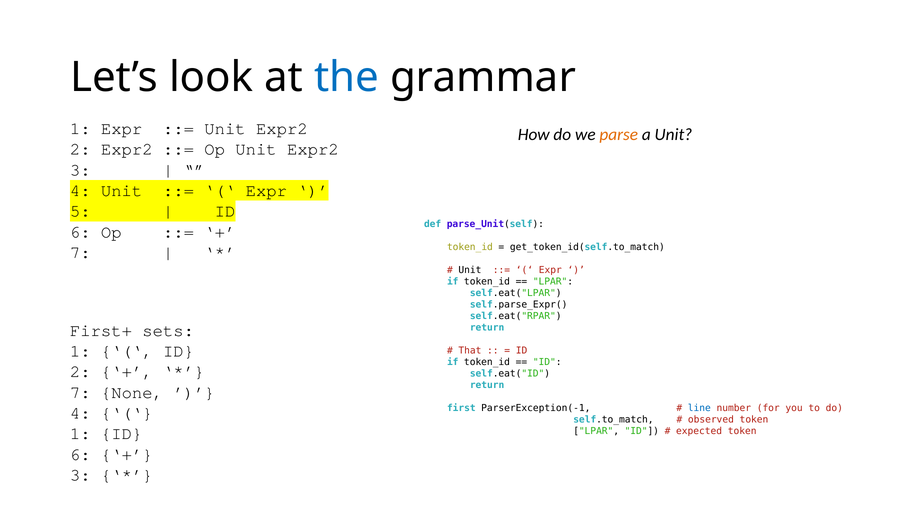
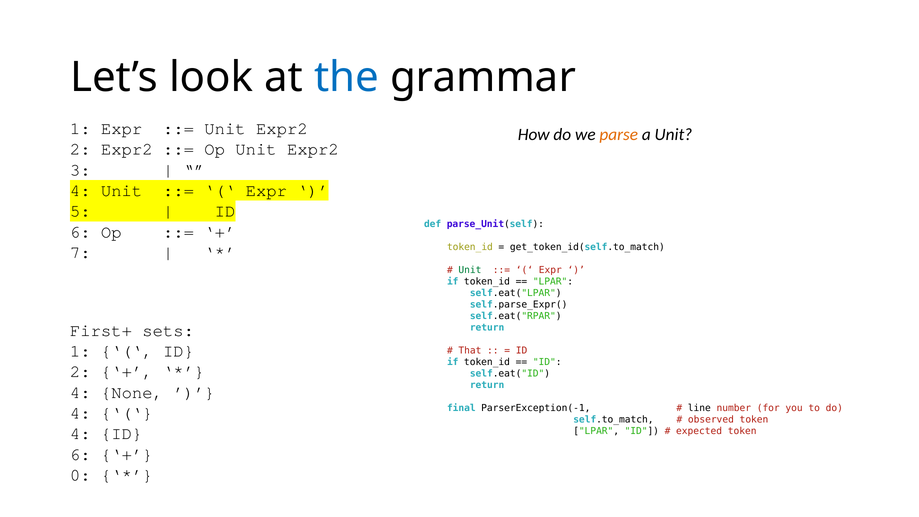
Unit at (470, 270) colour: black -> green
7 at (80, 392): 7 -> 4
first: first -> final
line colour: blue -> black
1 at (80, 434): 1 -> 4
3 at (80, 475): 3 -> 0
